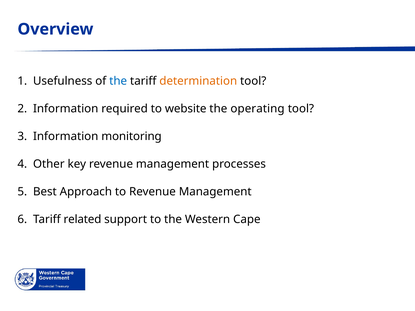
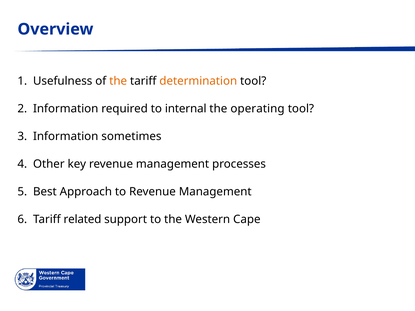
the at (118, 81) colour: blue -> orange
website: website -> internal
monitoring: monitoring -> sometimes
